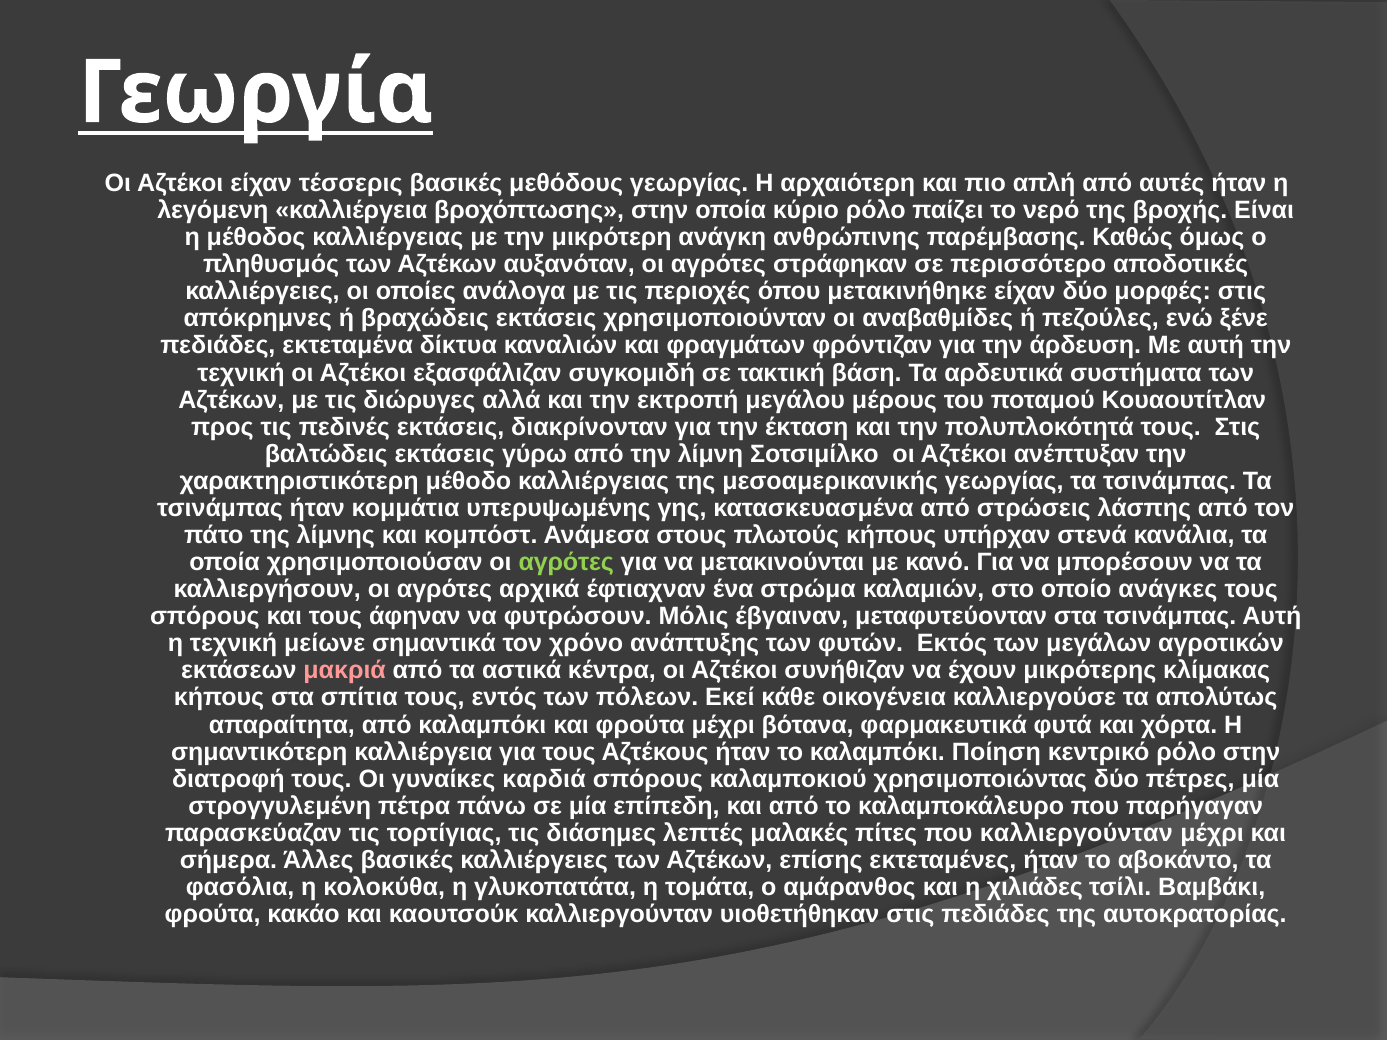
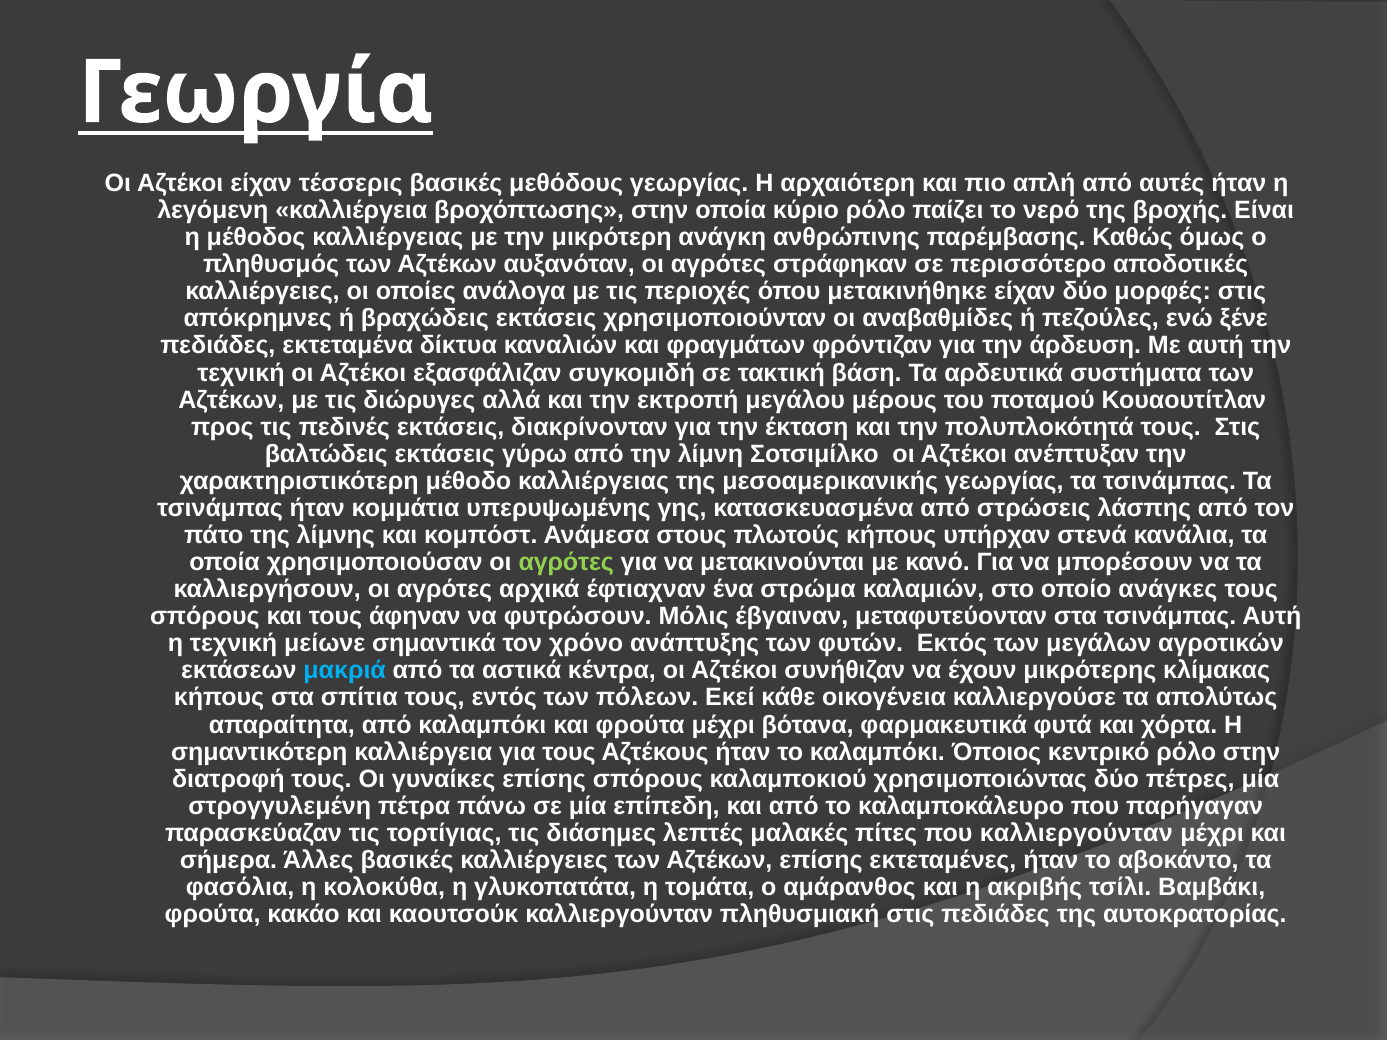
μακριά colour: pink -> light blue
Ποίηση: Ποίηση -> Όποιος
γυναίκες καρδιά: καρδιά -> επίσης
χιλιάδες: χιλιάδες -> ακριβής
υιοθετήθηκαν: υιοθετήθηκαν -> πληθυσμιακή
